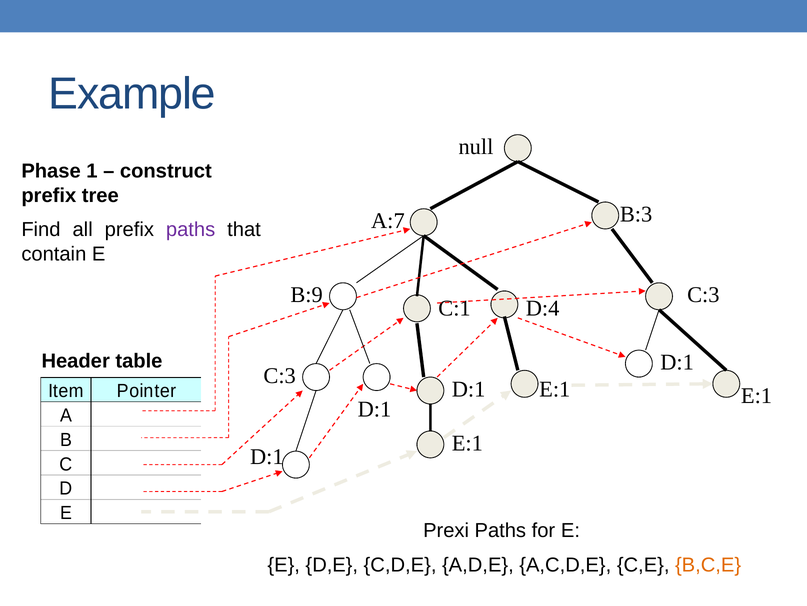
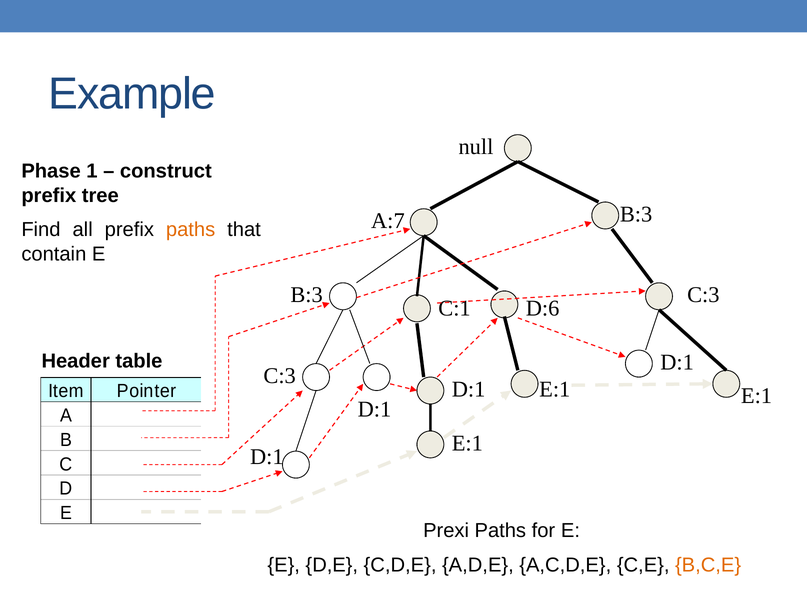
paths at (191, 229) colour: purple -> orange
B:9 at (307, 295): B:9 -> B:3
D:4: D:4 -> D:6
